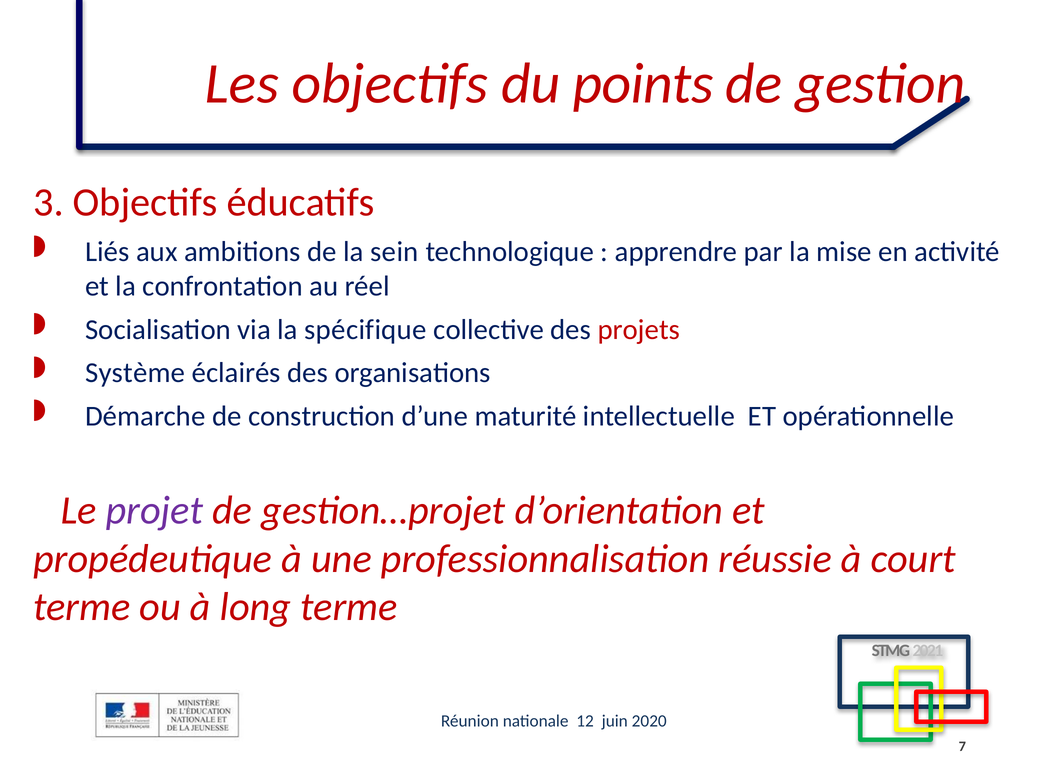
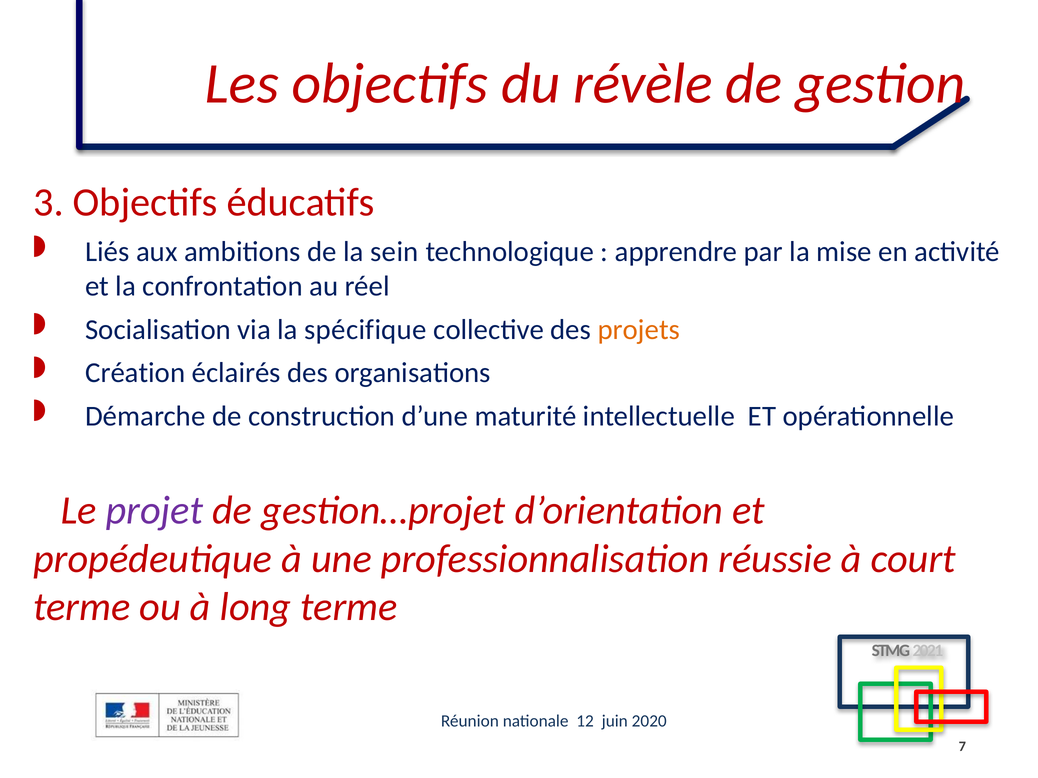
points: points -> révèle
projets colour: red -> orange
Système: Système -> Création
